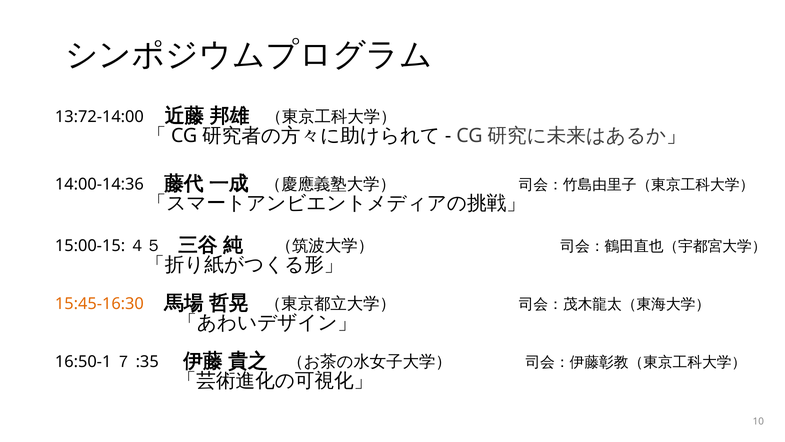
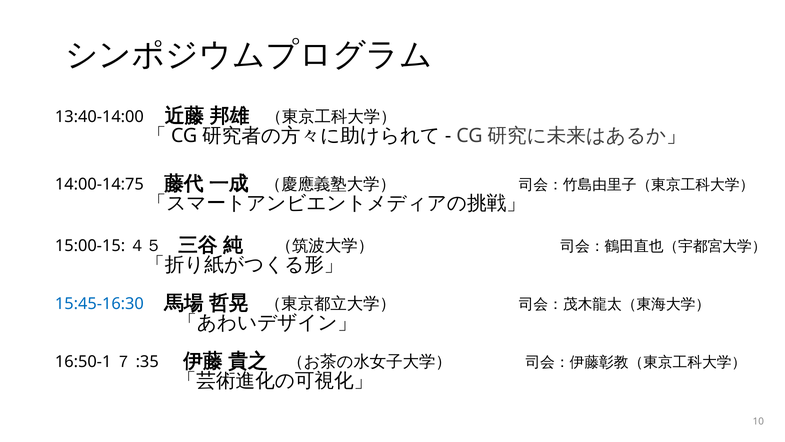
13:72-14:00: 13:72-14:00 -> 13:40-14:00
14:00-14:36: 14:00-14:36 -> 14:00-14:75
15:45-16:30 colour: orange -> blue
